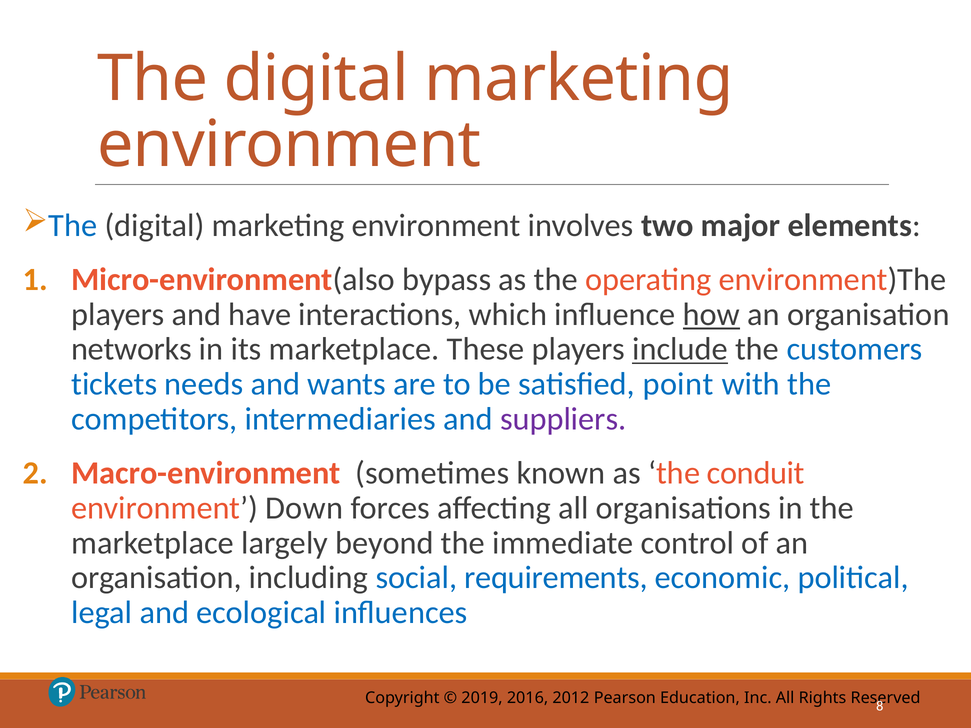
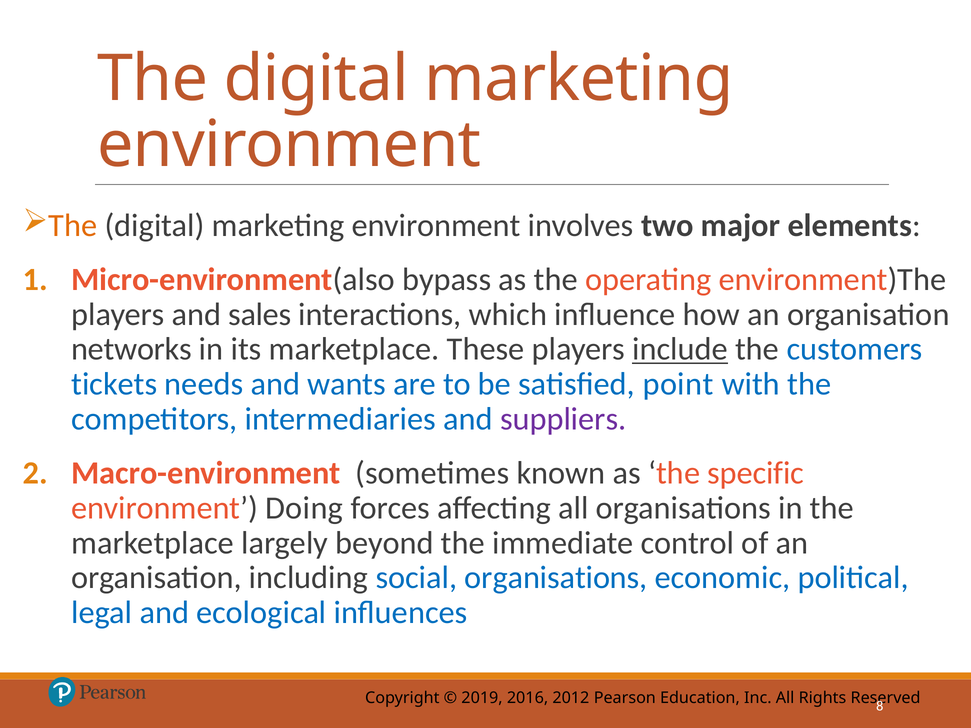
The at (73, 226) colour: blue -> orange
have: have -> sales
how underline: present -> none
conduit: conduit -> specific
Down: Down -> Doing
social requirements: requirements -> organisations
